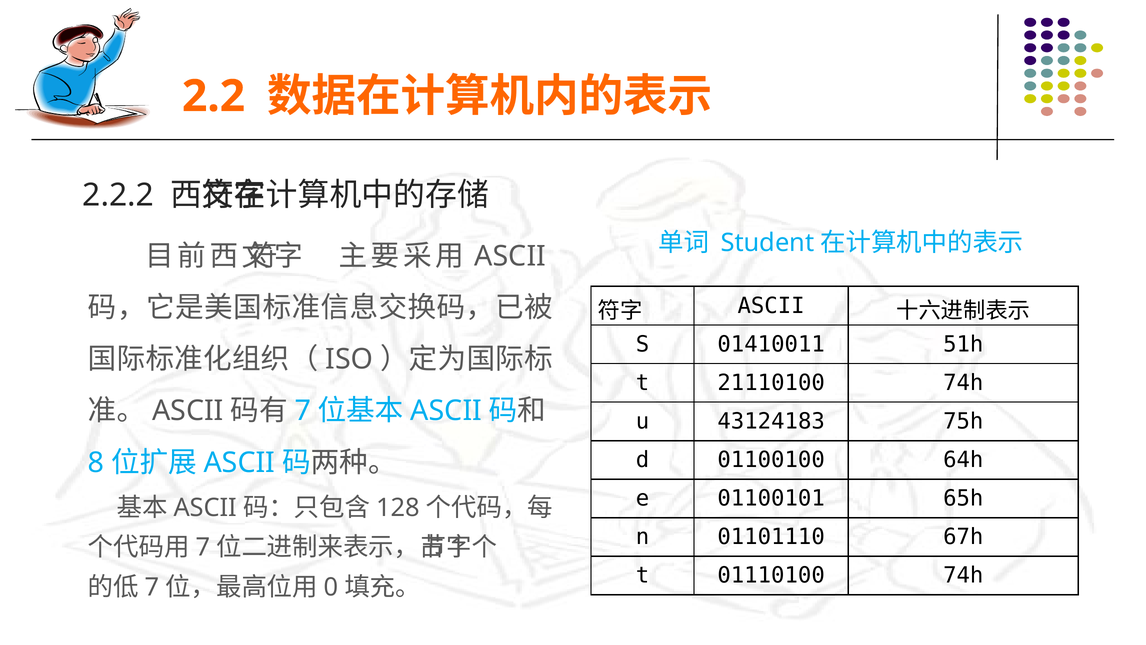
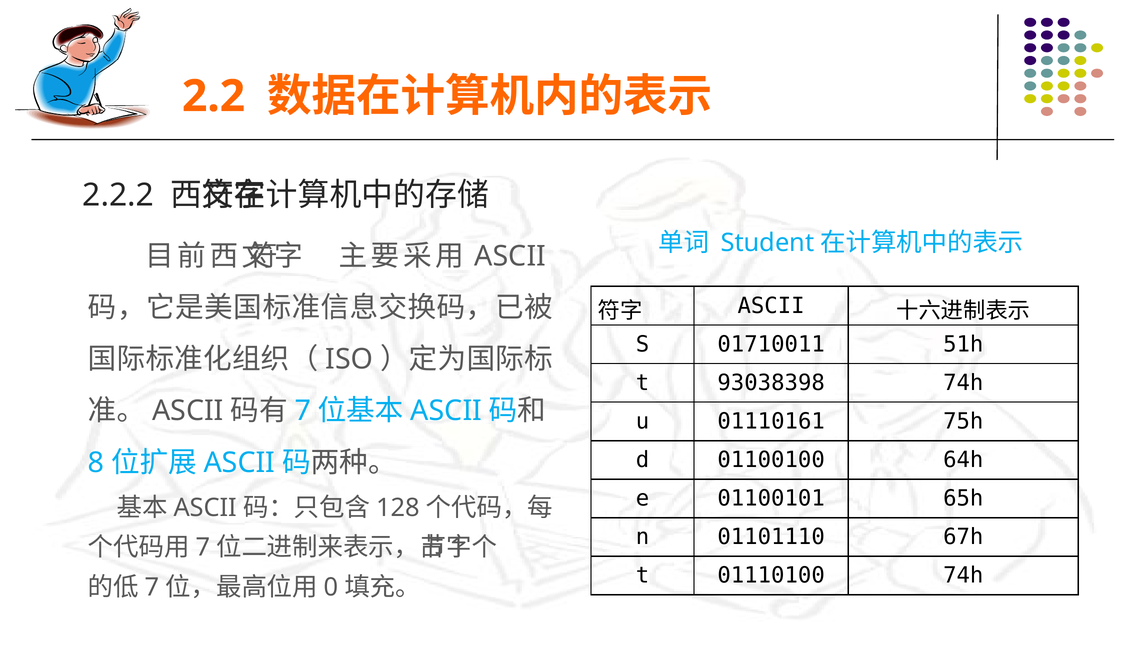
01410011: 01410011 -> 01710011
21110100: 21110100 -> 93038398
43124183: 43124183 -> 01110161
